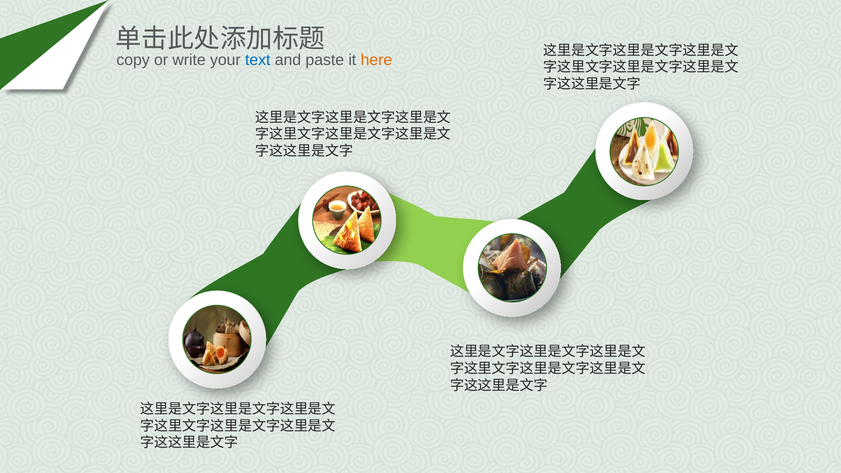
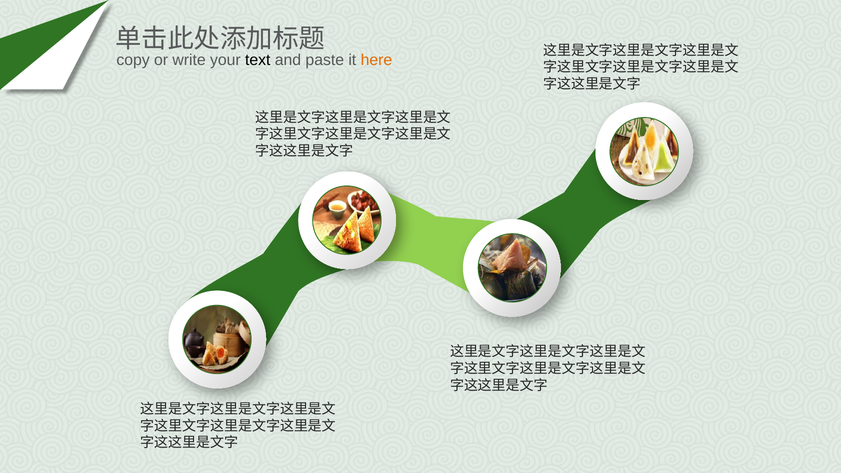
text colour: blue -> black
